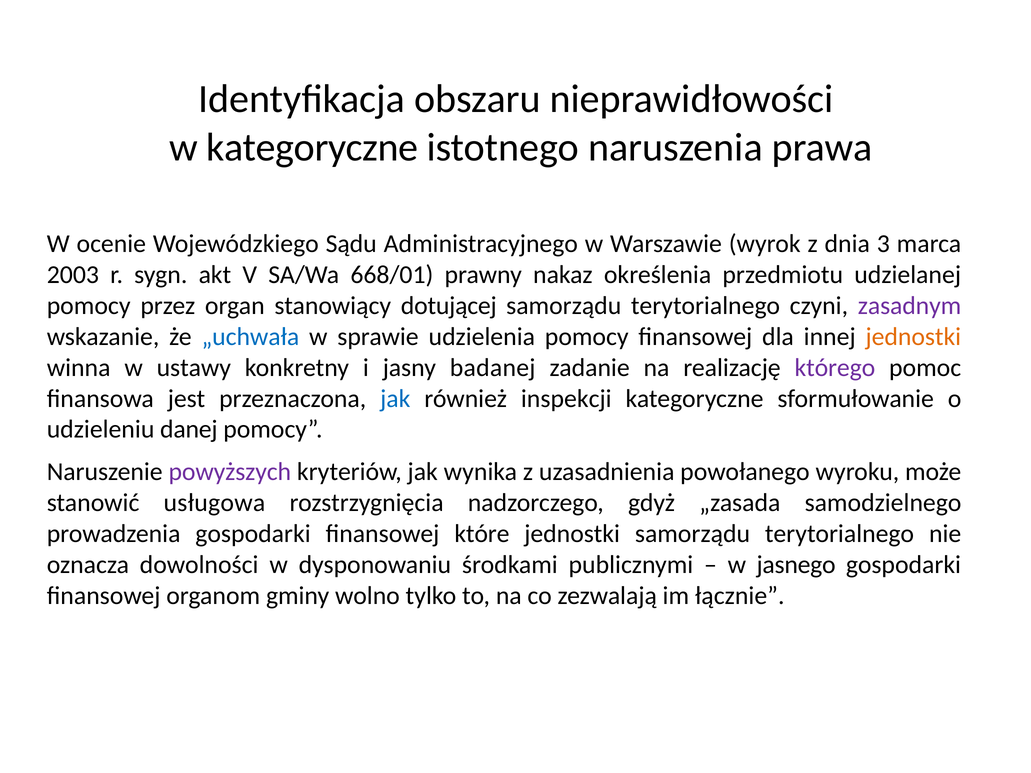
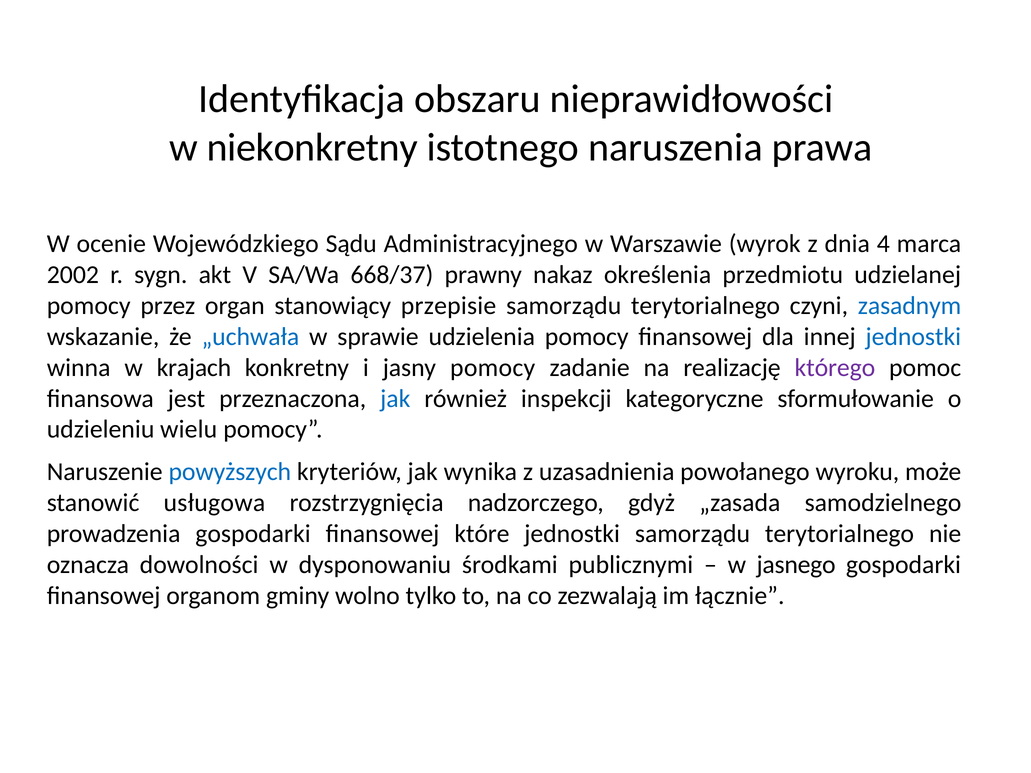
w kategoryczne: kategoryczne -> niekonkretny
3: 3 -> 4
2003: 2003 -> 2002
668/01: 668/01 -> 668/37
dotującej: dotującej -> przepisie
zasadnym colour: purple -> blue
jednostki at (913, 337) colour: orange -> blue
ustawy: ustawy -> krajach
jasny badanej: badanej -> pomocy
danej: danej -> wielu
powyższych colour: purple -> blue
